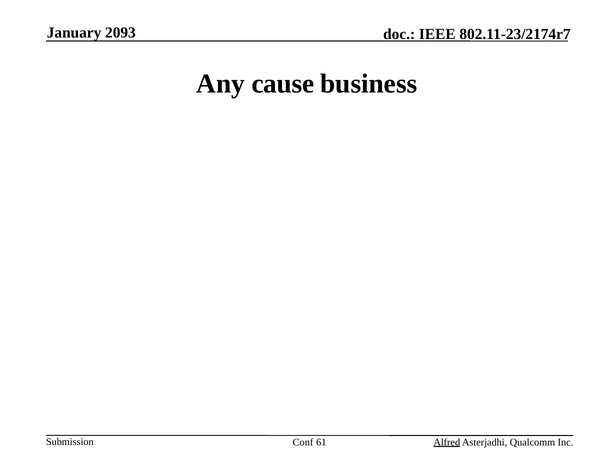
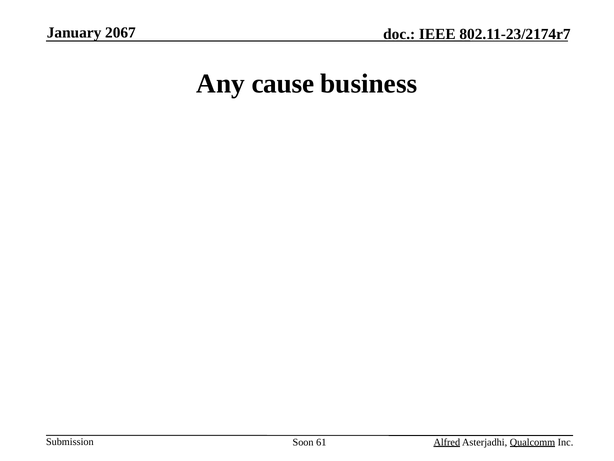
2093: 2093 -> 2067
Conf: Conf -> Soon
Qualcomm underline: none -> present
